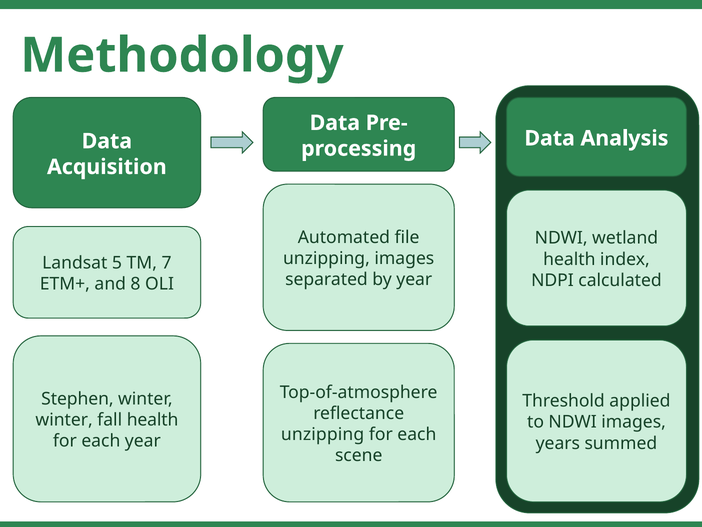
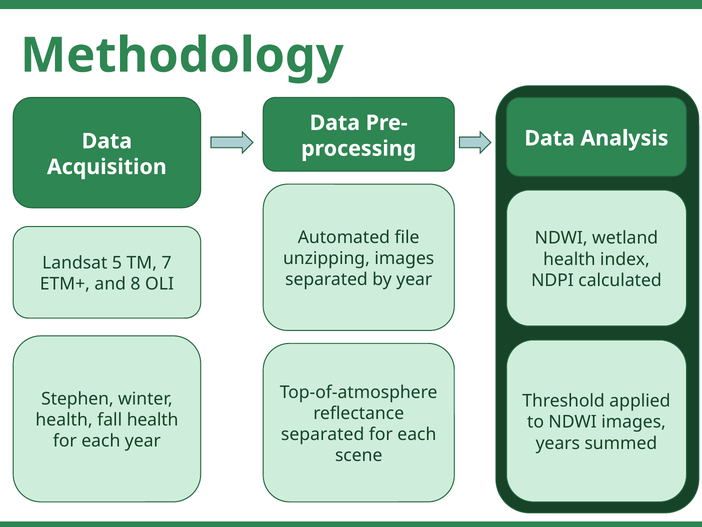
winter at (64, 420): winter -> health
unzipping at (323, 434): unzipping -> separated
